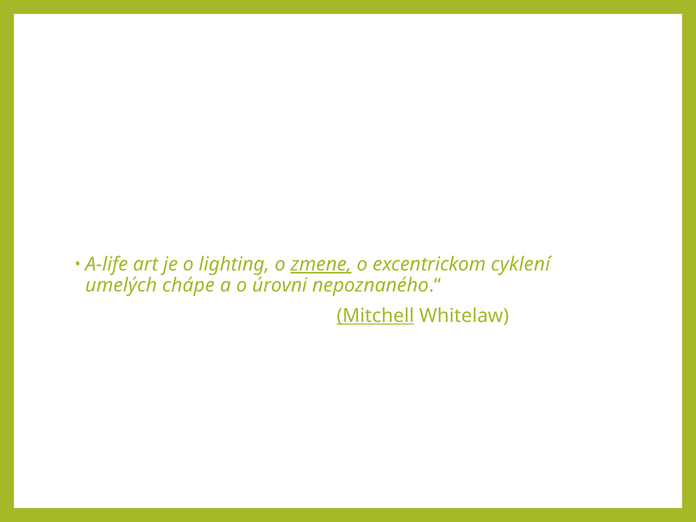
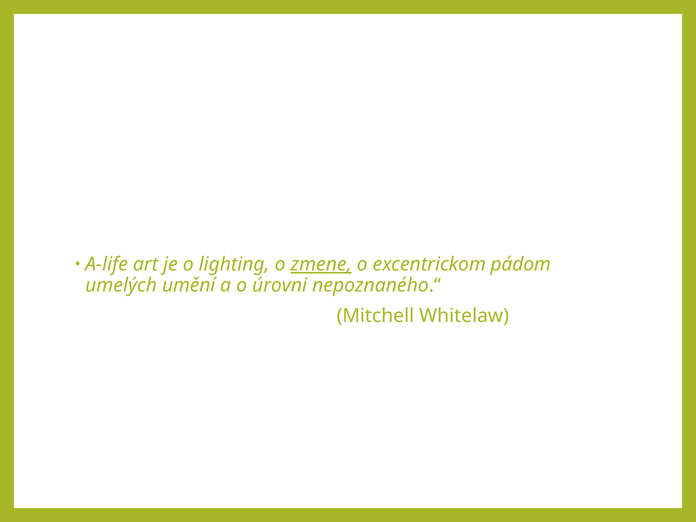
cyklení: cyklení -> pádom
chápe: chápe -> umění
Mitchell underline: present -> none
